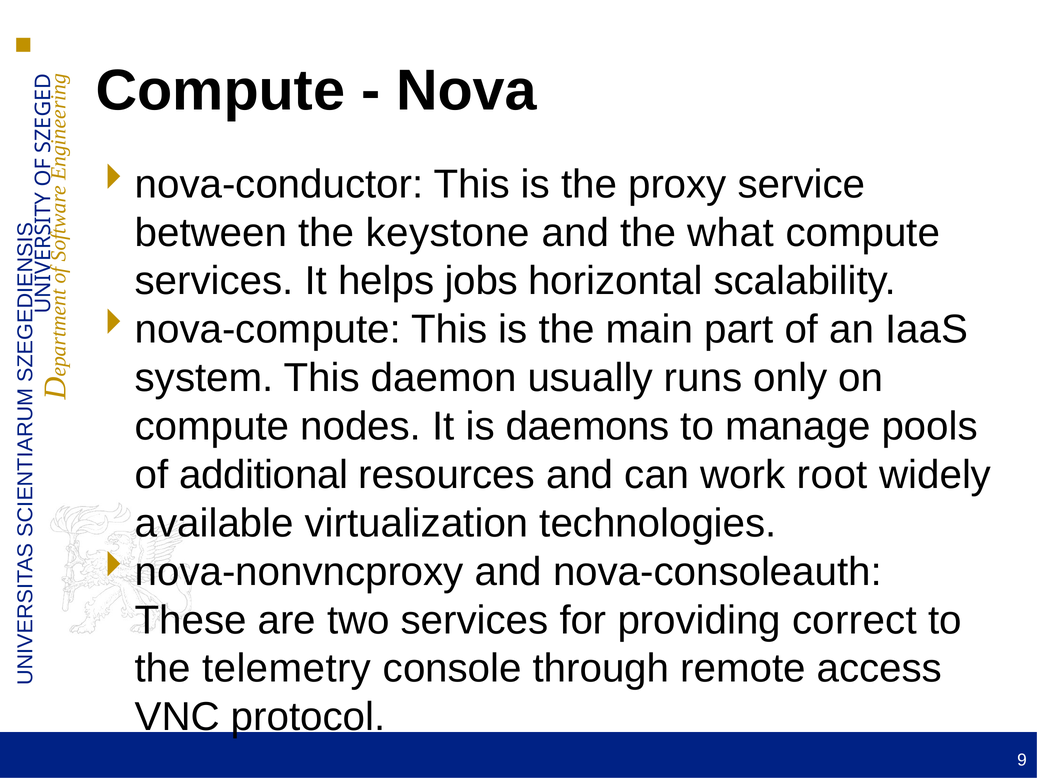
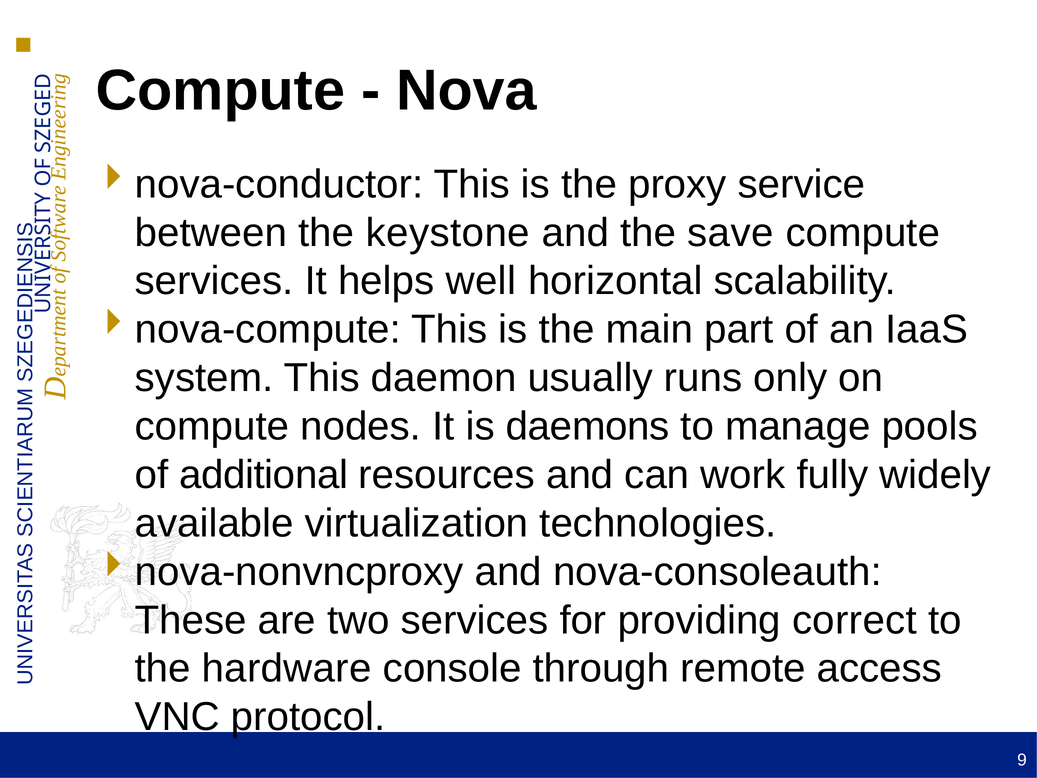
what: what -> save
jobs: jobs -> well
root: root -> fully
telemetry: telemetry -> hardware
